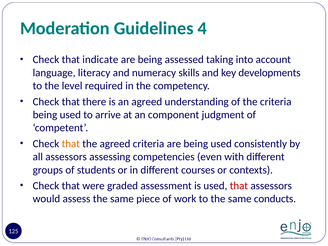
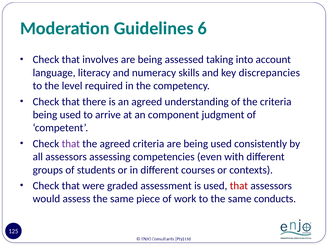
4: 4 -> 6
indicate: indicate -> involves
developments: developments -> discrepancies
that at (71, 144) colour: orange -> purple
